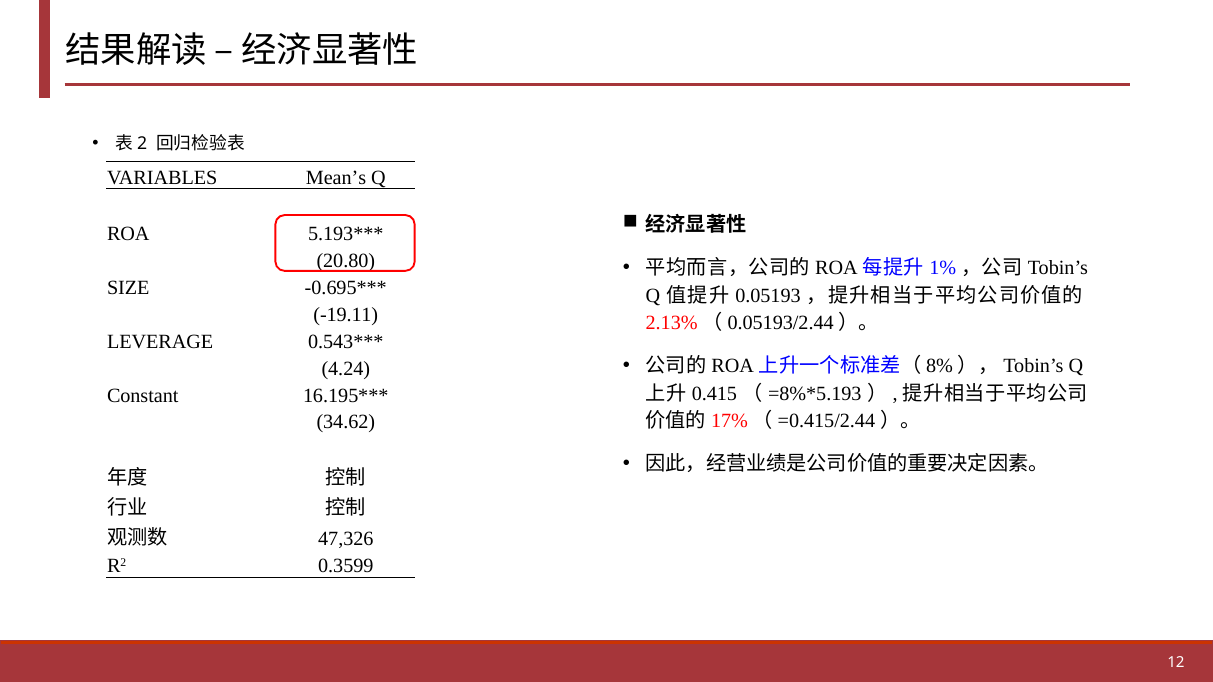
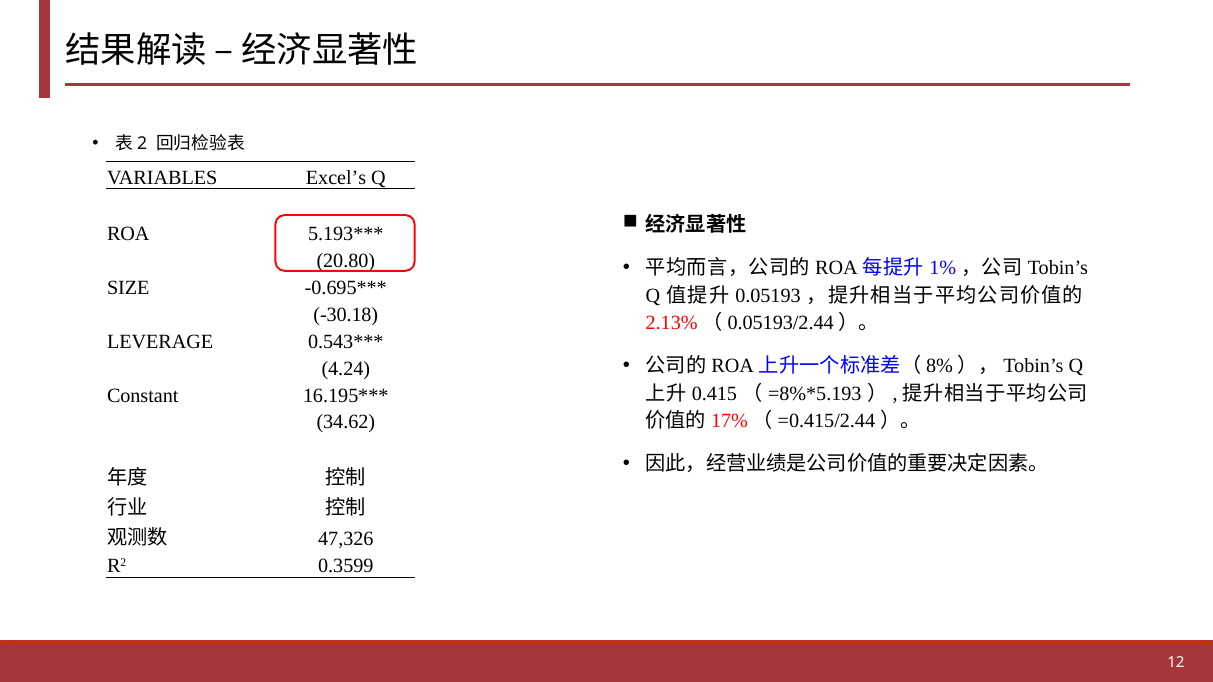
Mean’s: Mean’s -> Excel’s
-19.11: -19.11 -> -30.18
